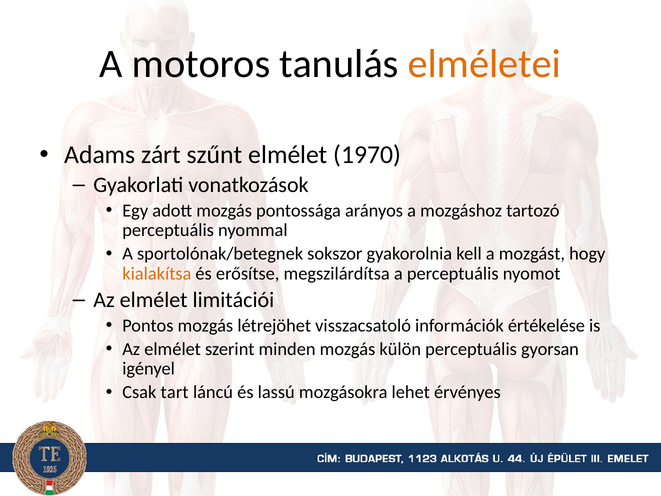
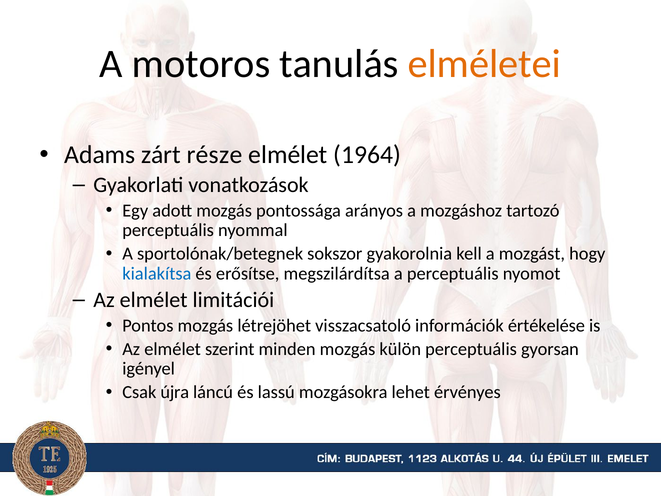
szűnt: szűnt -> része
1970: 1970 -> 1964
kialakítsa colour: orange -> blue
tart: tart -> újra
